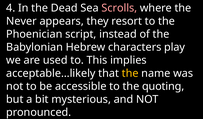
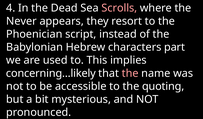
play: play -> part
acceptable...likely: acceptable...likely -> concerning...likely
the at (130, 73) colour: yellow -> pink
